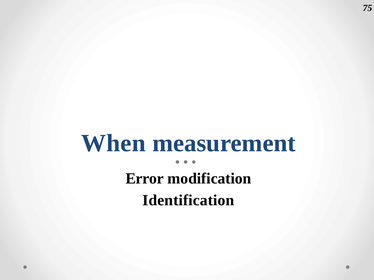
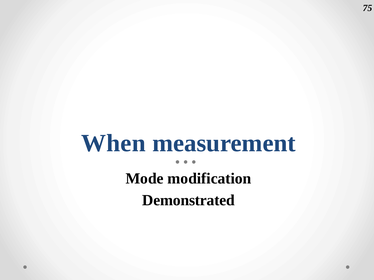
Error: Error -> Mode
Identification: Identification -> Demonstrated
